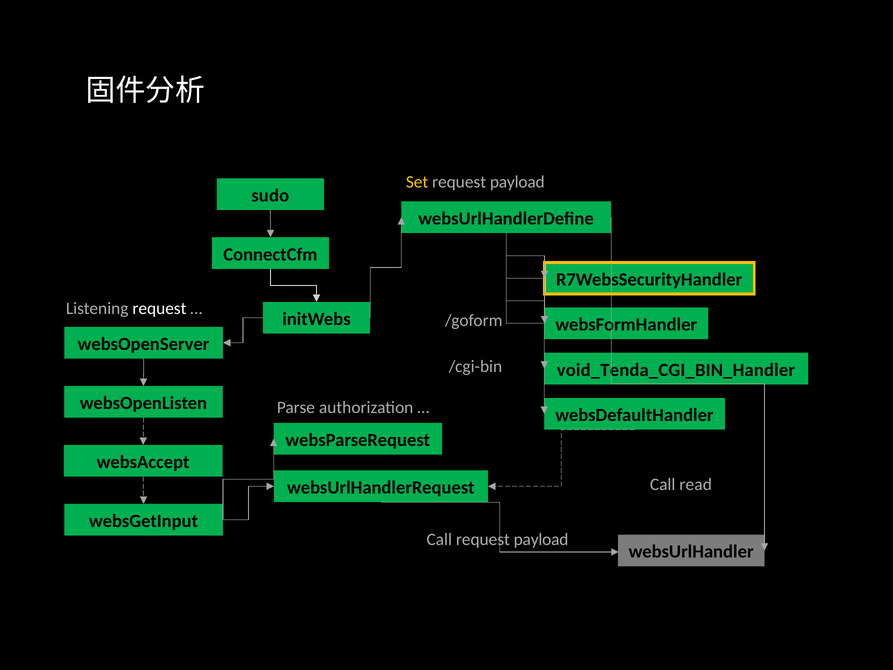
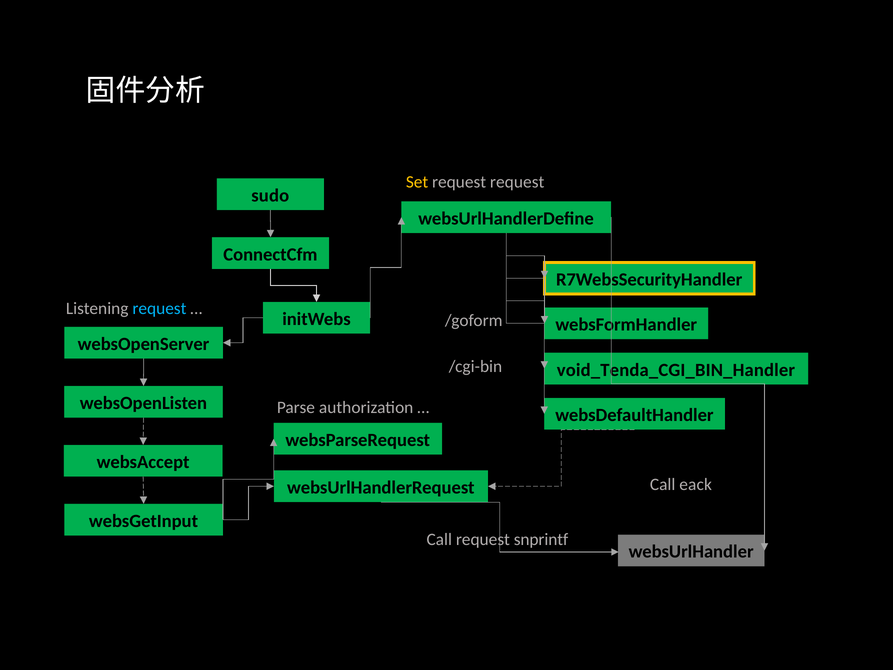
payload at (517, 182): payload -> request
request at (159, 308) colour: white -> light blue
read: read -> eack
Call request payload: payload -> snprintf
